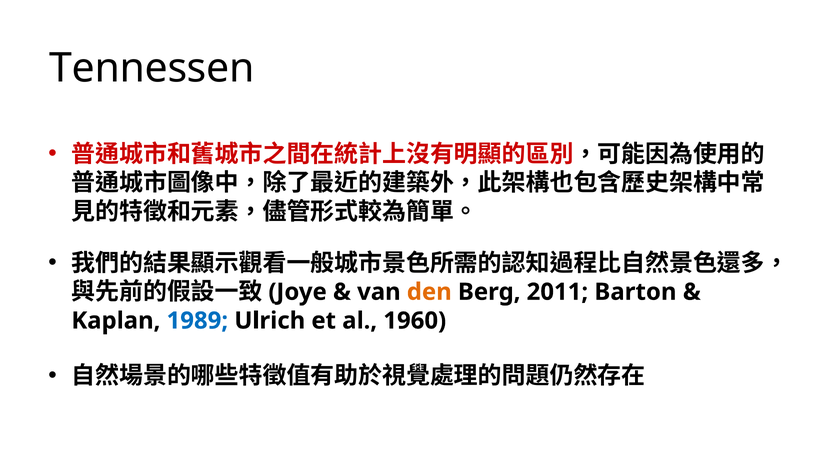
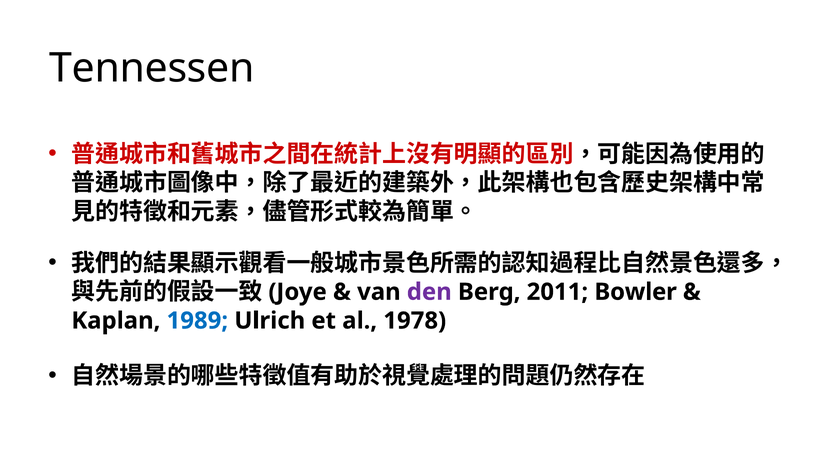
den colour: orange -> purple
Barton: Barton -> Bowler
1960: 1960 -> 1978
